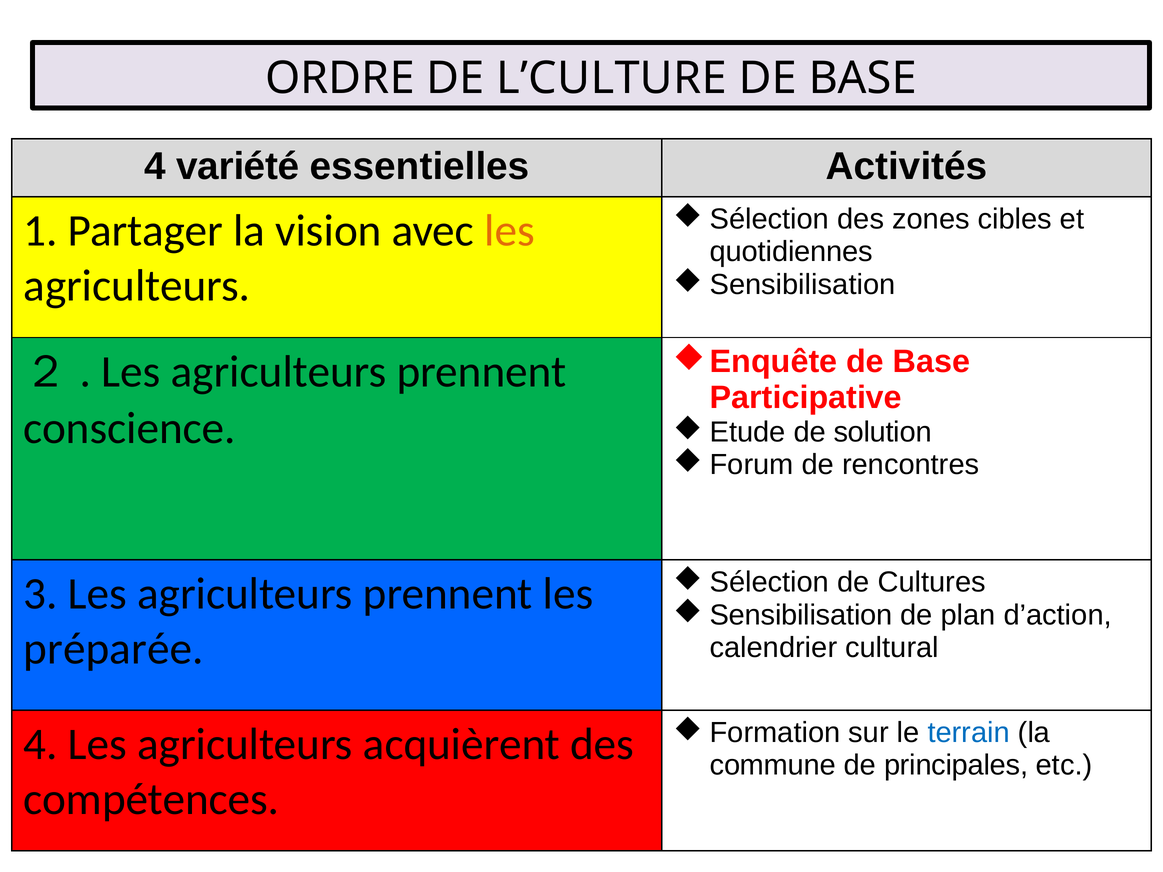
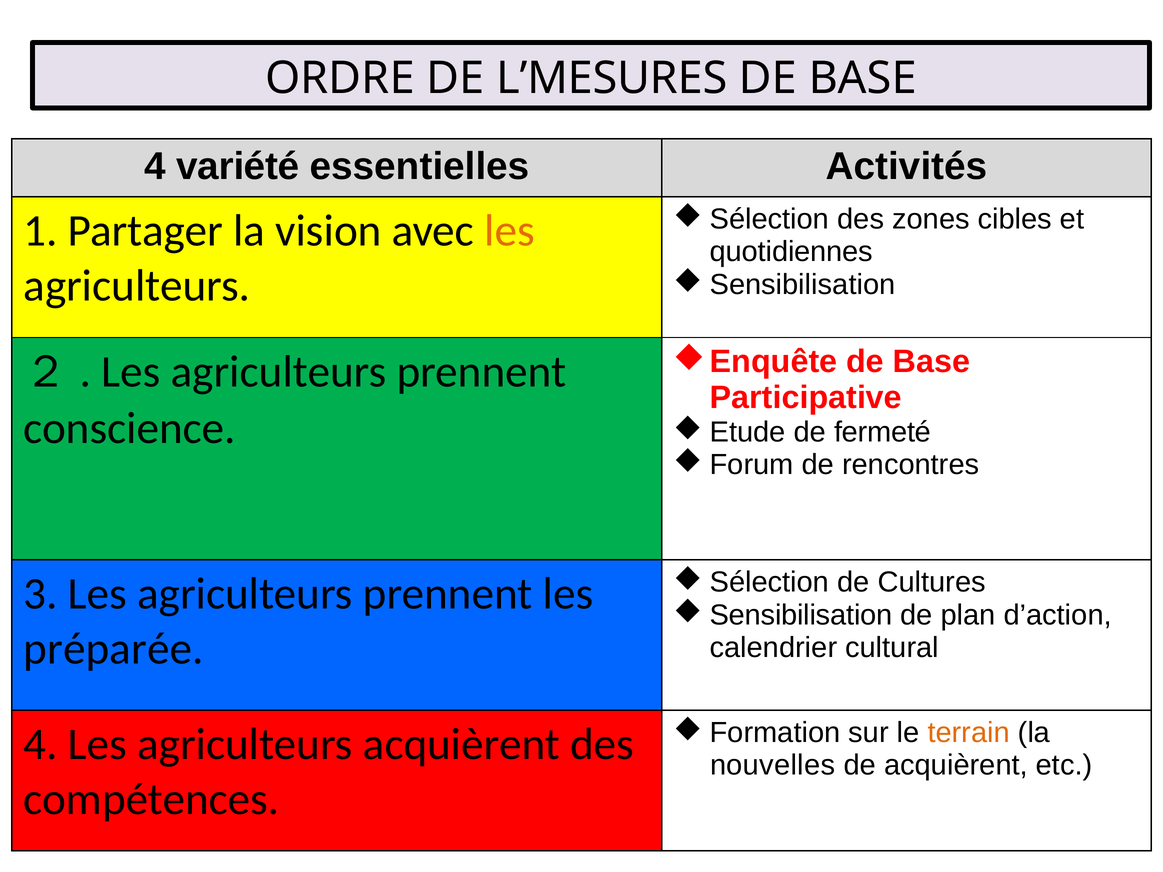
L’CULTURE: L’CULTURE -> L’MESURES
solution: solution -> fermeté
terrain colour: blue -> orange
commune: commune -> nouvelles
de principales: principales -> acquièrent
